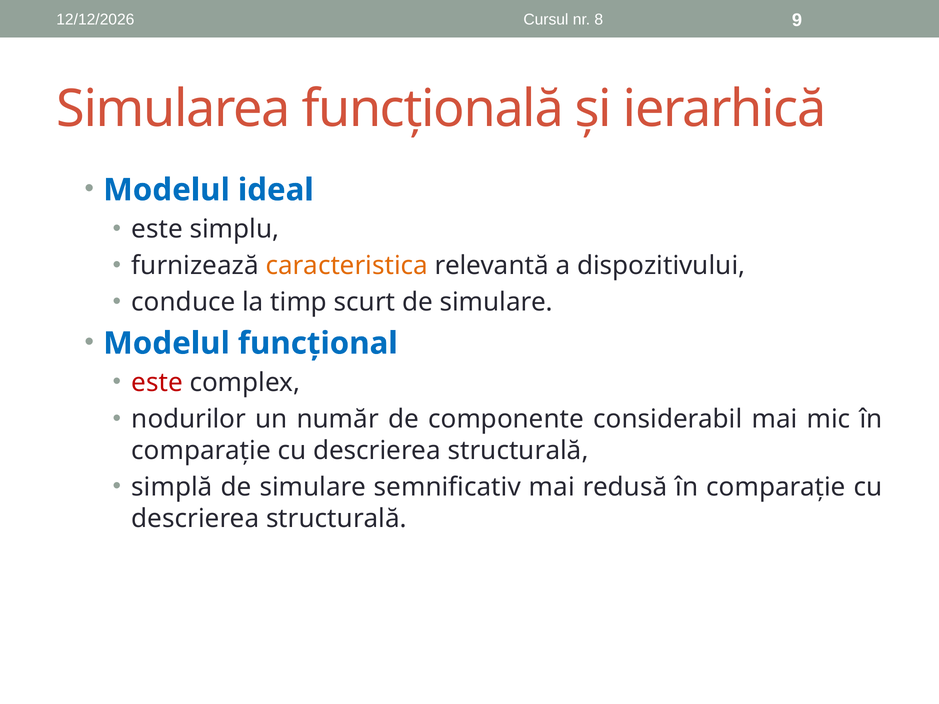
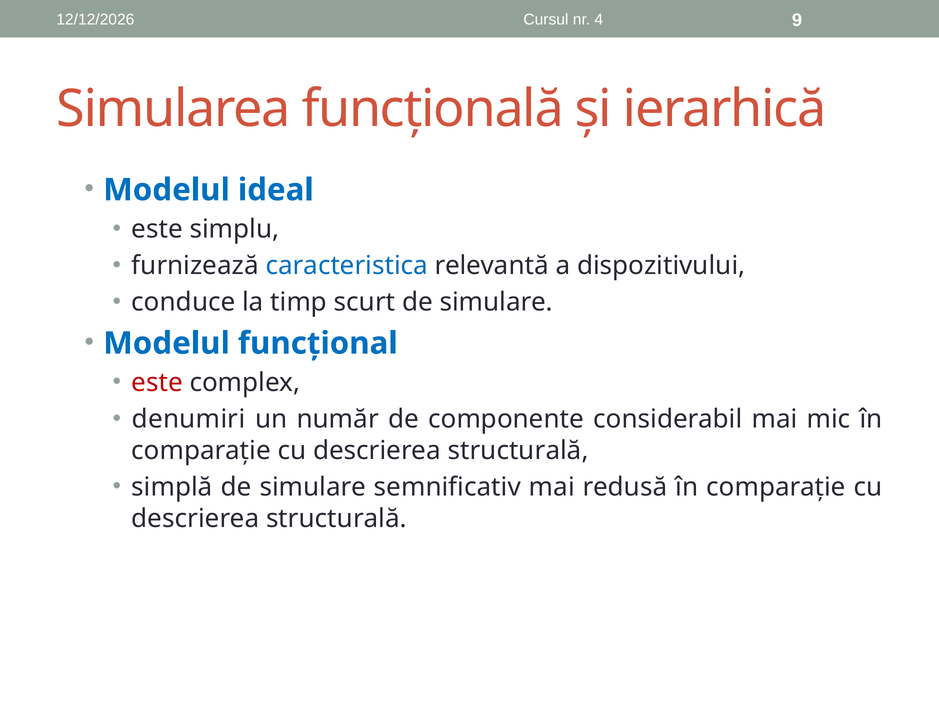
8: 8 -> 4
caracteristica colour: orange -> blue
nodurilor: nodurilor -> denumiri
